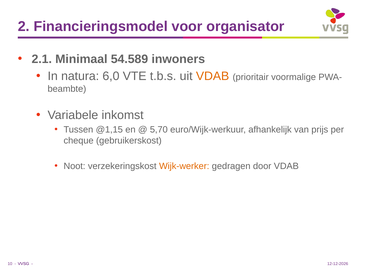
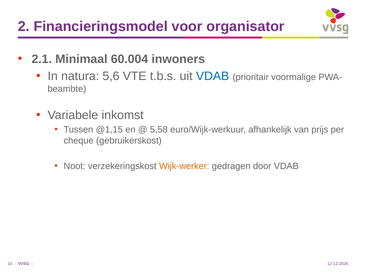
54.589: 54.589 -> 60.004
6,0: 6,0 -> 5,6
VDAB at (213, 76) colour: orange -> blue
5,70: 5,70 -> 5,58
